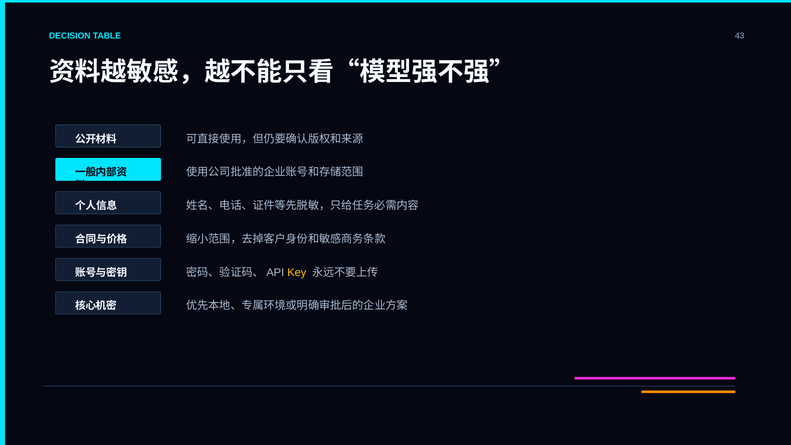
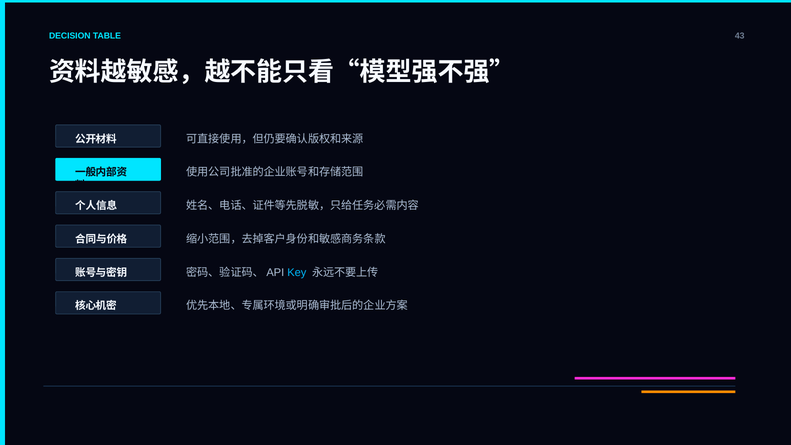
Key colour: yellow -> light blue
